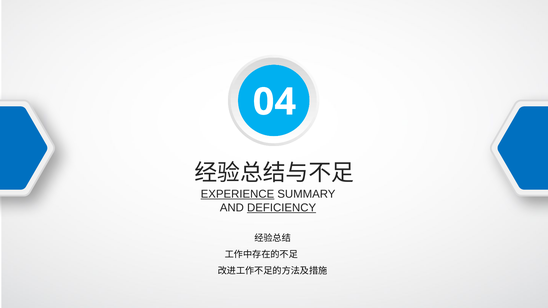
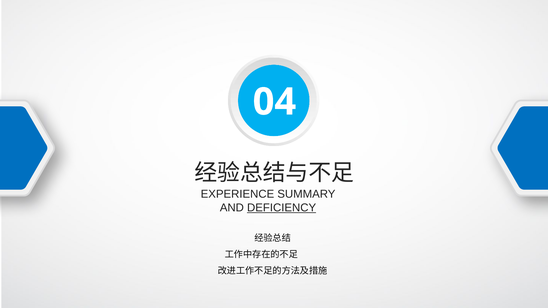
EXPERIENCE underline: present -> none
